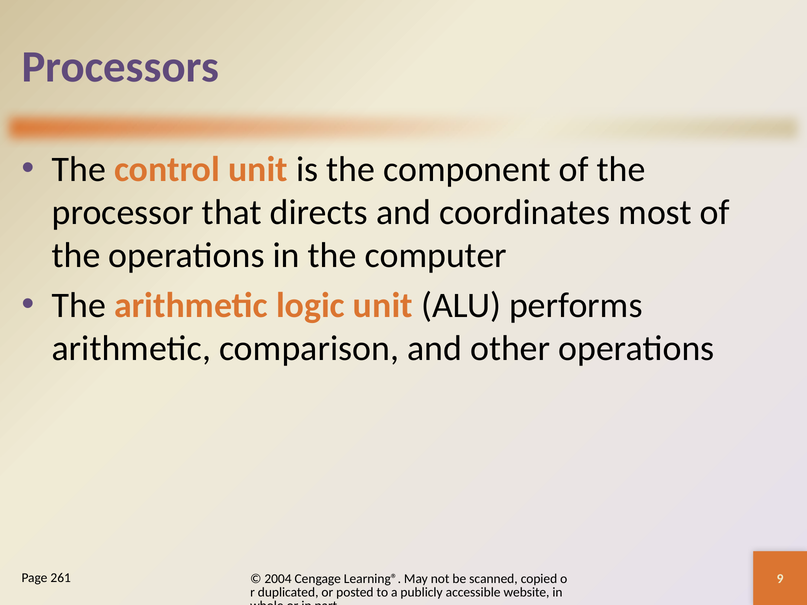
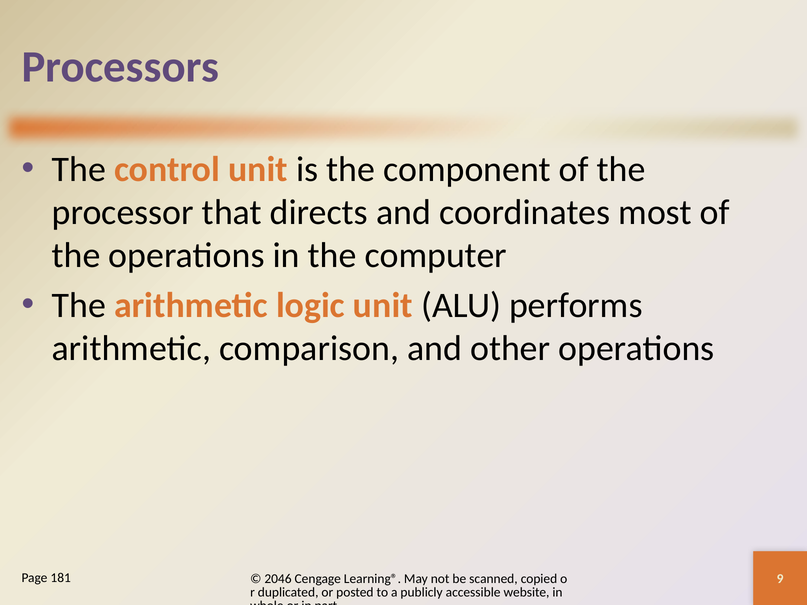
261: 261 -> 181
2004: 2004 -> 2046
